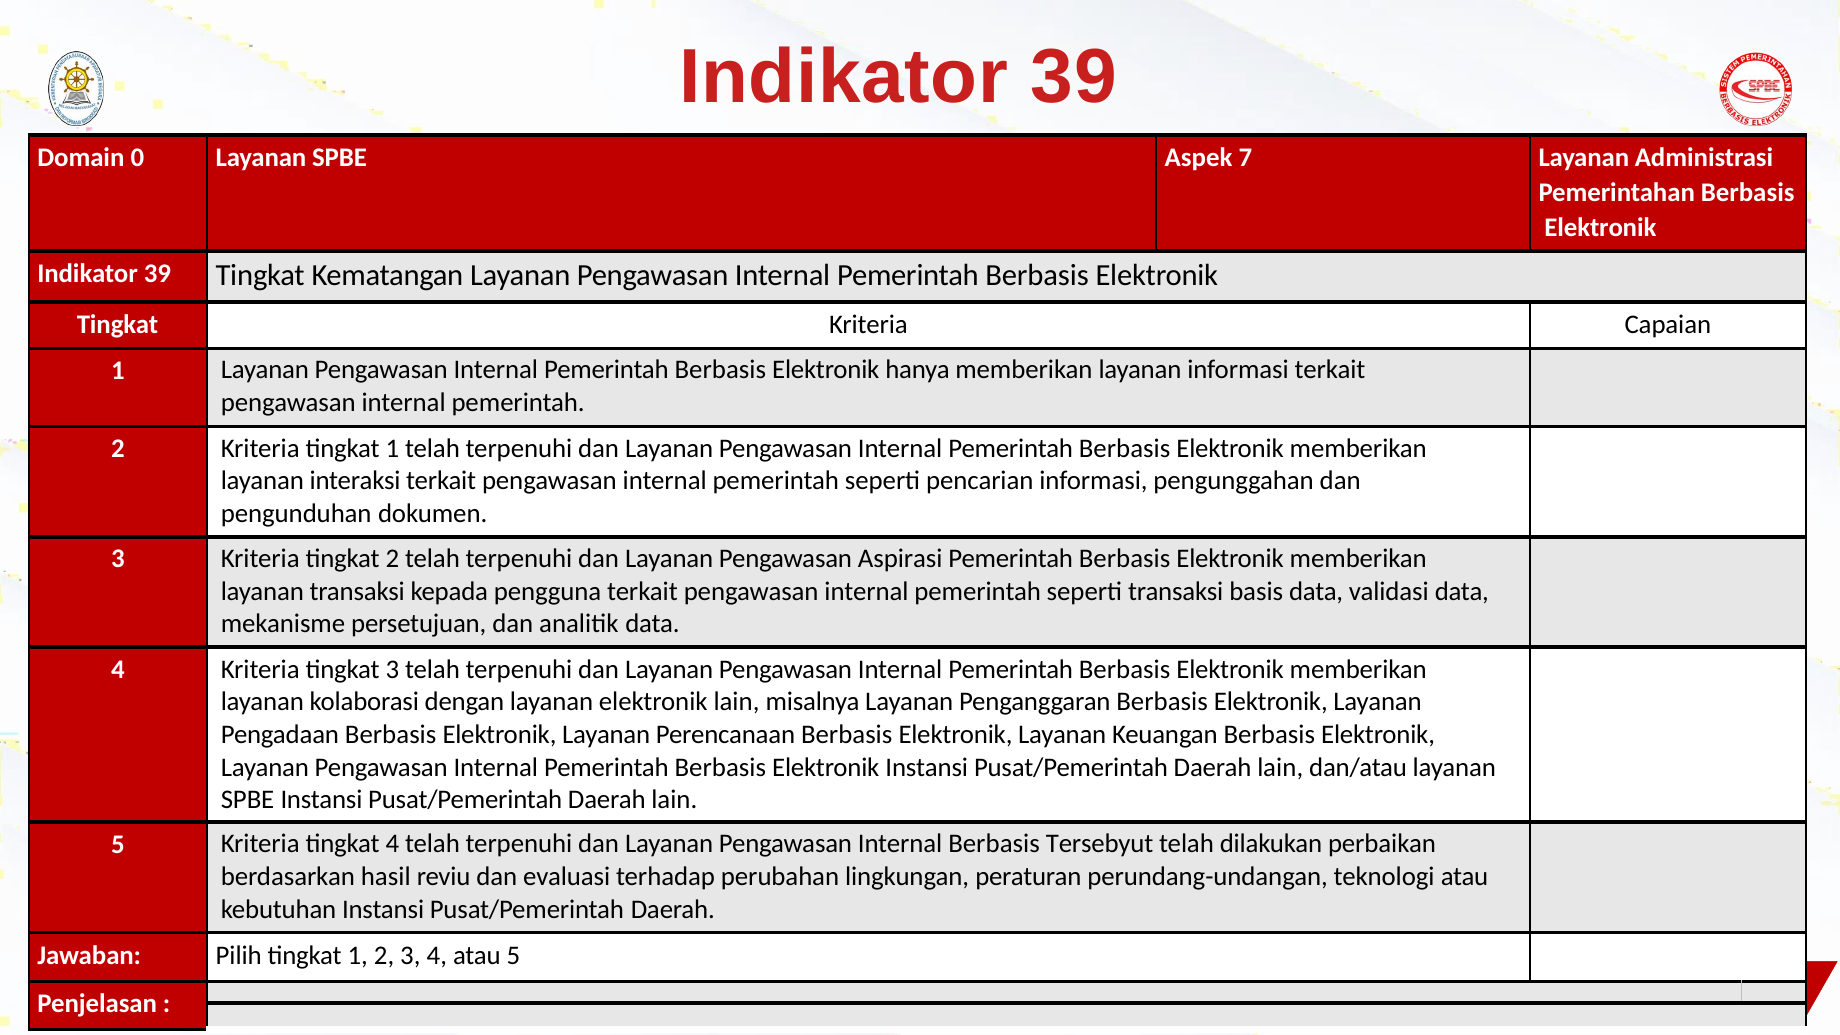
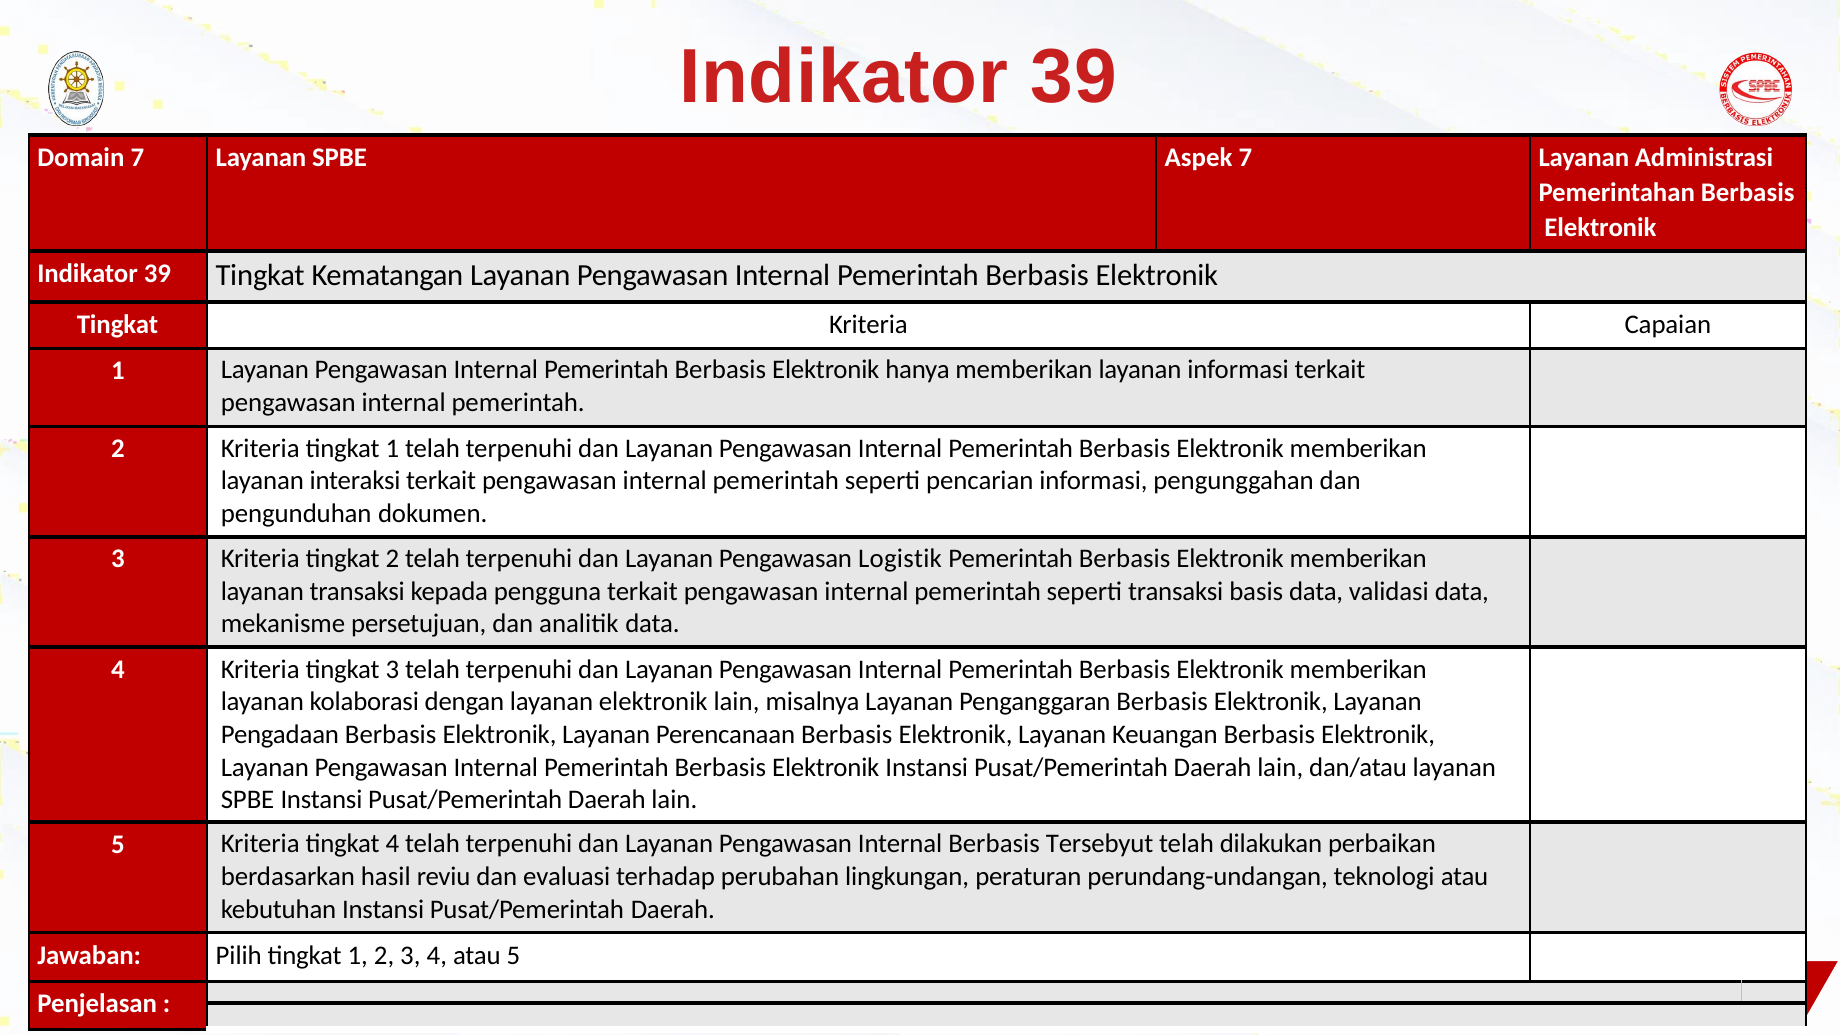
Domain 0: 0 -> 7
Aspirasi: Aspirasi -> Logistik
